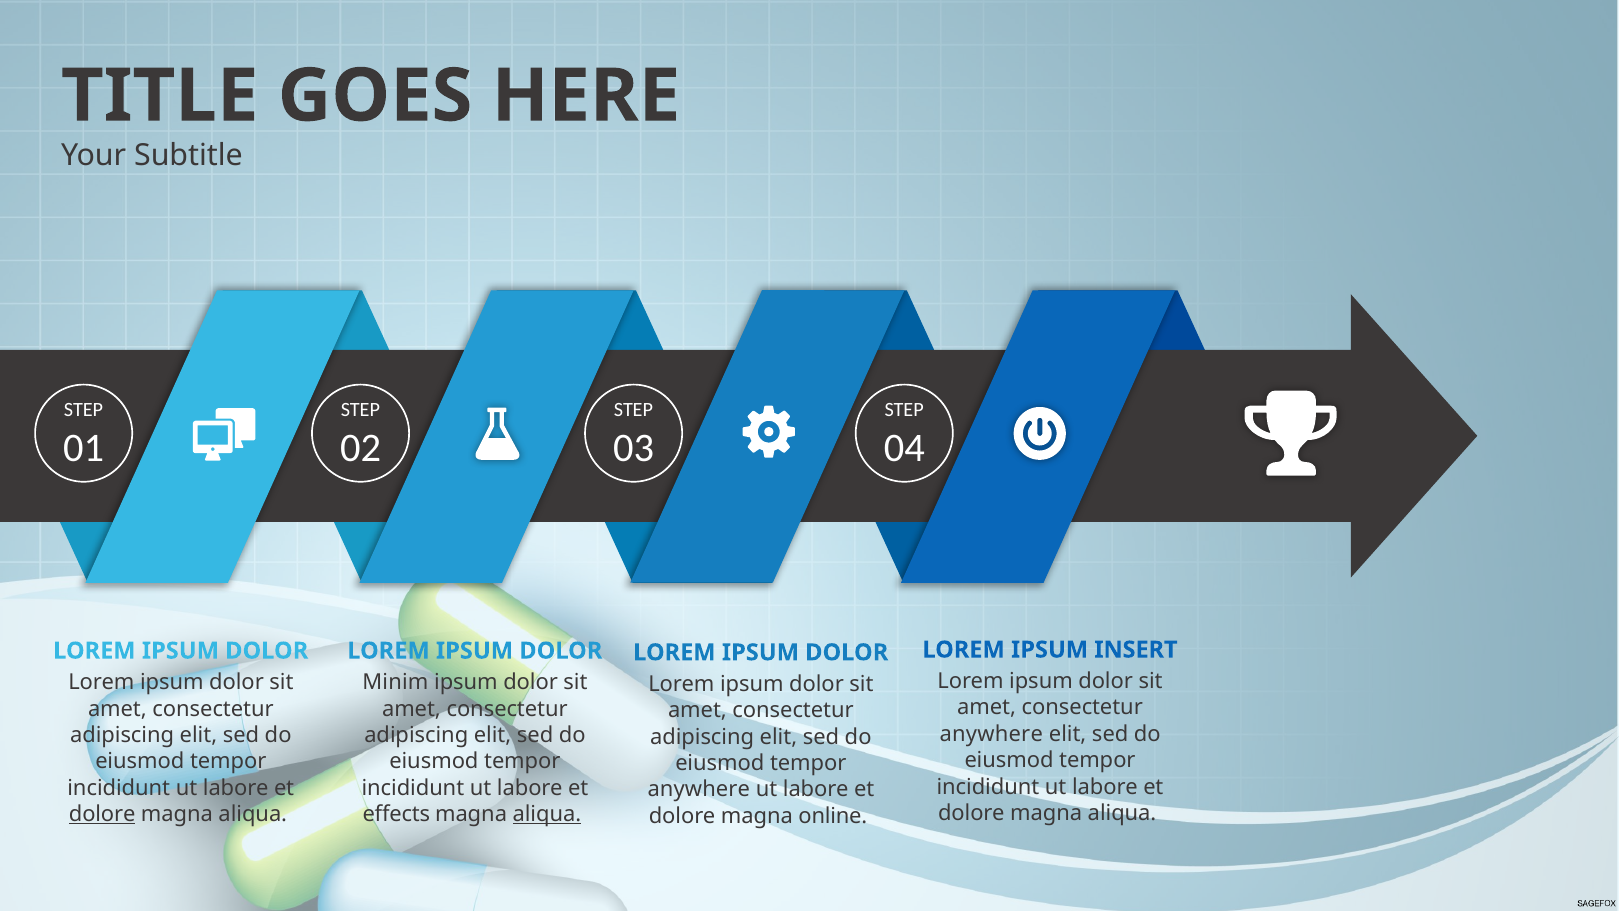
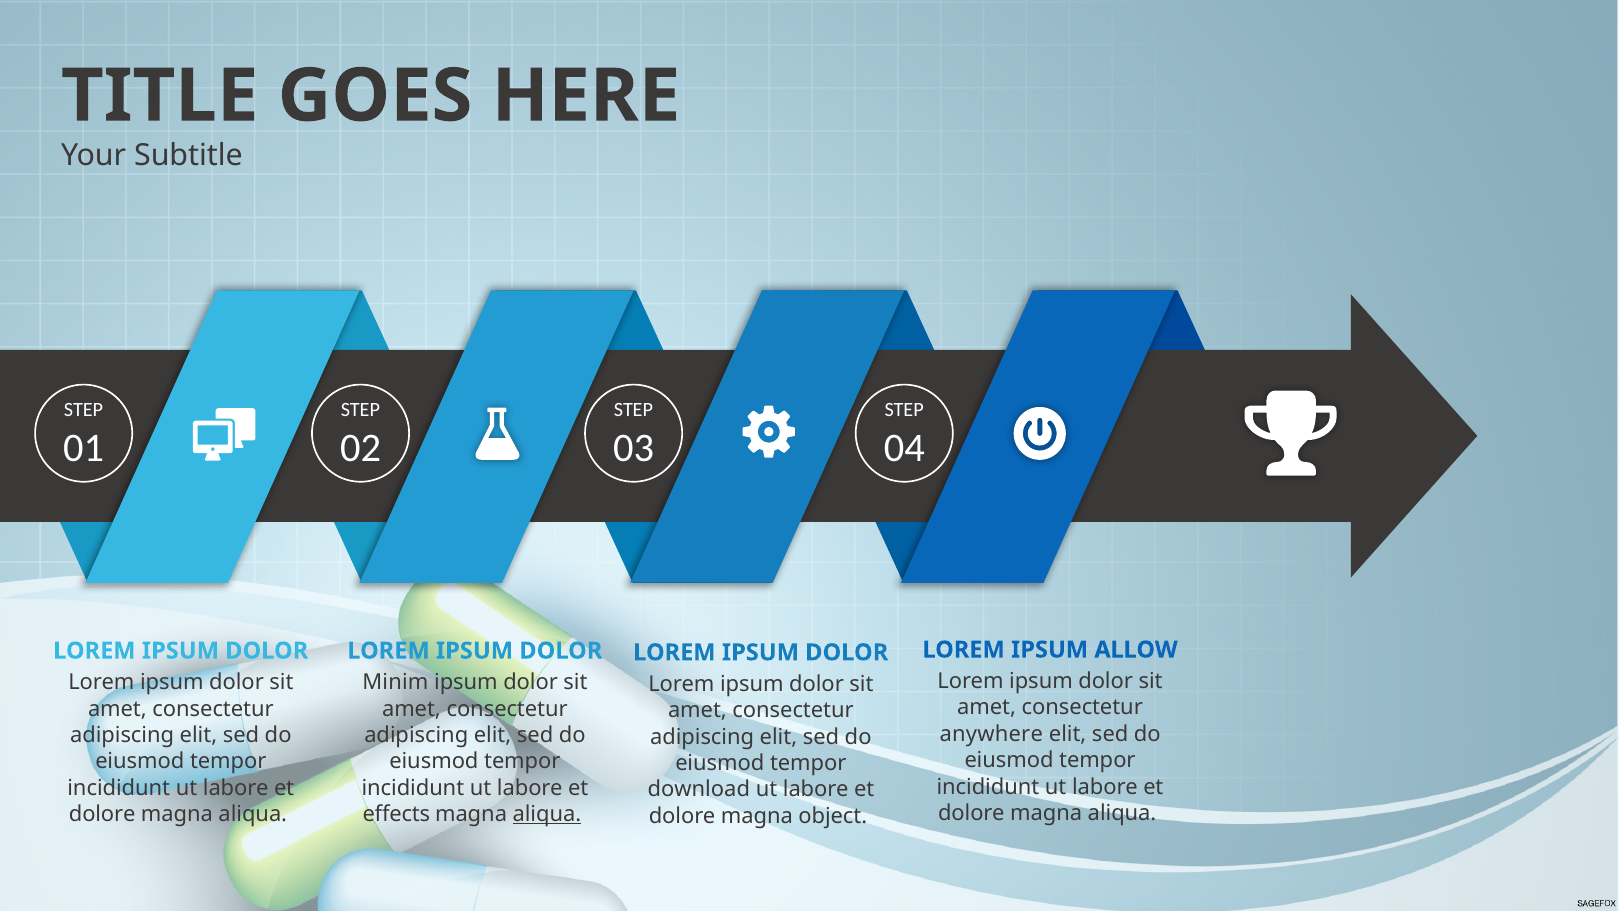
INSERT: INSERT -> ALLOW
anywhere at (699, 789): anywhere -> download
dolore at (102, 814) underline: present -> none
online: online -> object
